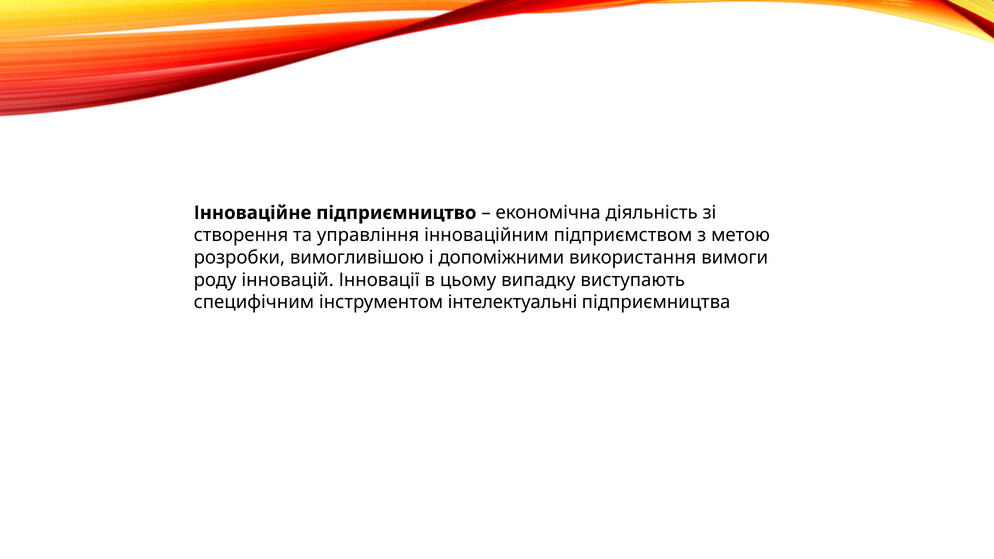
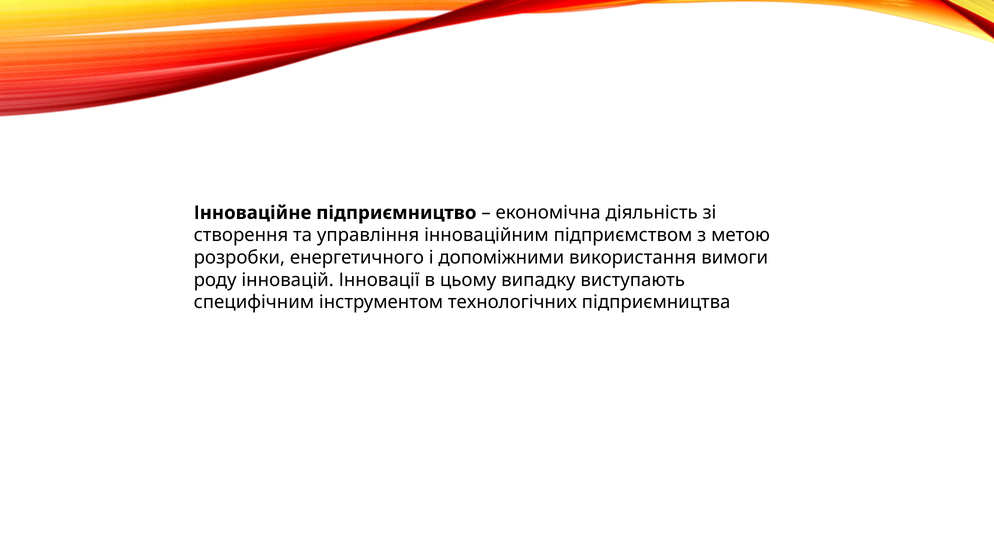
вимогливішою: вимогливішою -> енергетичного
інтелектуальні: інтелектуальні -> технологічних
